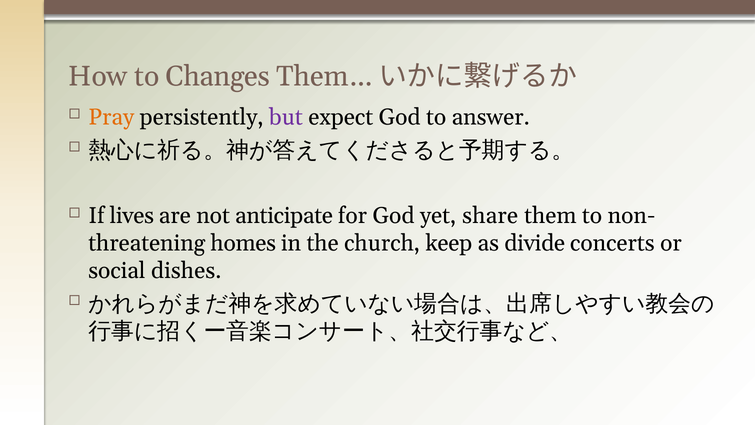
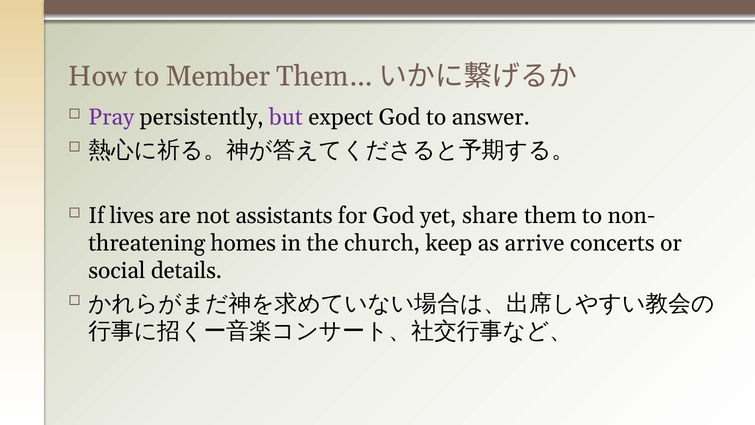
Changes: Changes -> Member
Pray colour: orange -> purple
anticipate: anticipate -> assistants
divide: divide -> arrive
dishes: dishes -> details
